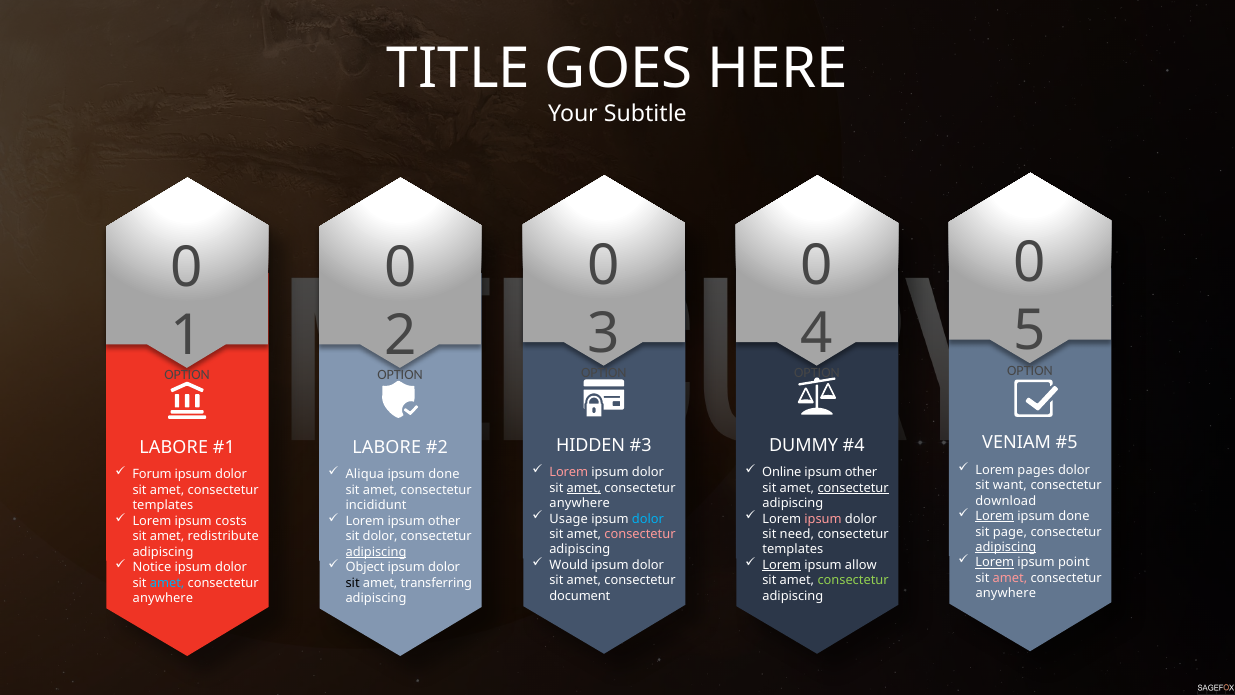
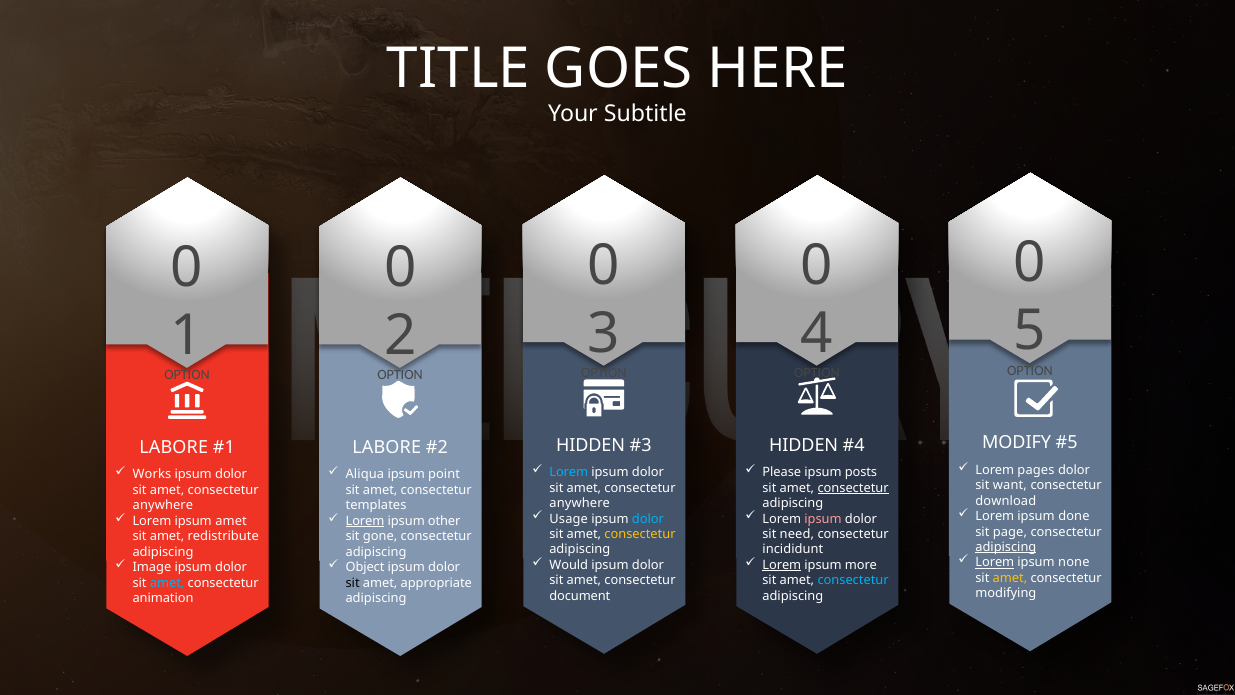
VENIAM: VENIAM -> MODIFY
DUMMY at (804, 445): DUMMY -> HIDDEN
Lorem at (569, 472) colour: pink -> light blue
Online: Online -> Please
other at (861, 472): other -> posts
Forum: Forum -> Works
done at (444, 474): done -> point
amet at (584, 488) underline: present -> none
templates at (163, 505): templates -> anywhere
incididunt: incididunt -> templates
Lorem at (995, 516) underline: present -> none
ipsum costs: costs -> amet
Lorem at (365, 521) underline: none -> present
consectetur at (640, 534) colour: pink -> yellow
sit dolor: dolor -> gone
templates at (793, 549): templates -> incididunt
adipiscing at (376, 552) underline: present -> none
point: point -> none
allow: allow -> more
Notice: Notice -> Image
amet at (1010, 578) colour: pink -> yellow
consectetur at (853, 580) colour: light green -> light blue
transferring: transferring -> appropriate
anywhere at (1006, 593): anywhere -> modifying
anywhere at (163, 598): anywhere -> animation
